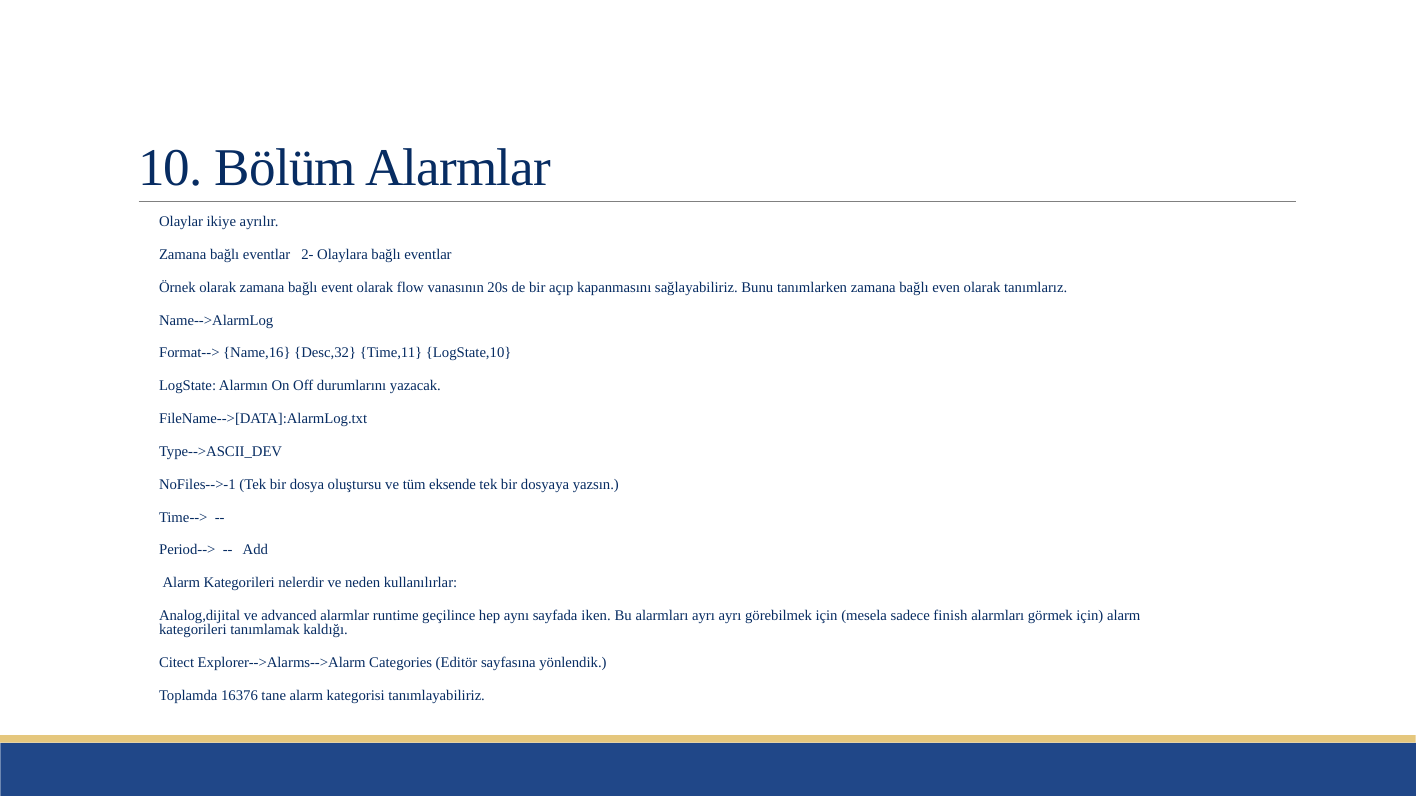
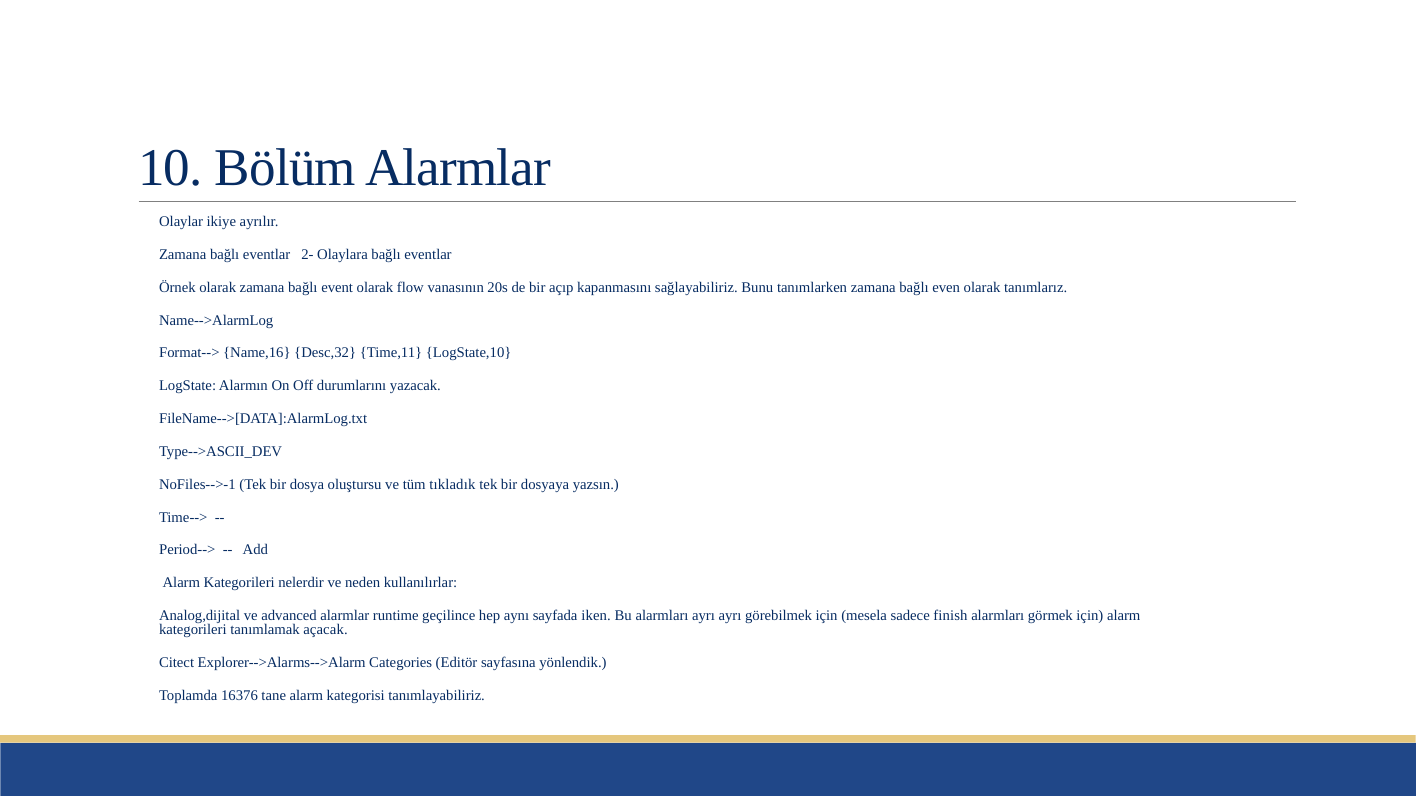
eksende: eksende -> tıkladık
kaldığı: kaldığı -> açacak
